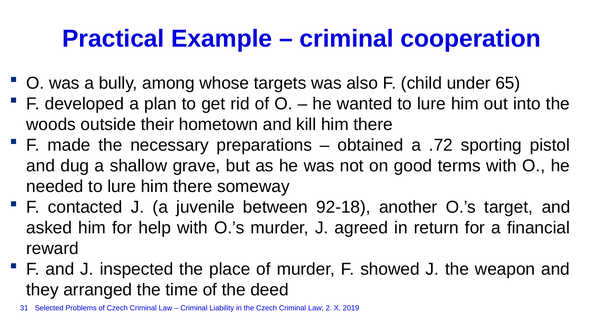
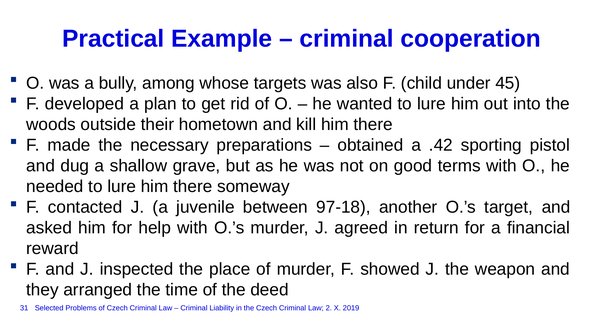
65: 65 -> 45
.72: .72 -> .42
92-18: 92-18 -> 97-18
